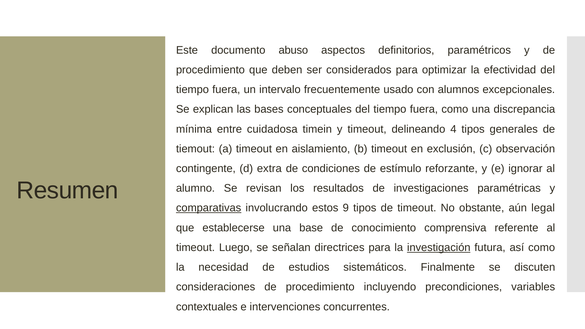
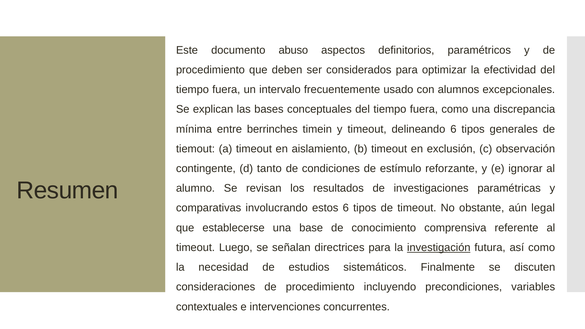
cuidadosa: cuidadosa -> berrinches
delineando 4: 4 -> 6
extra: extra -> tanto
comparativas underline: present -> none
estos 9: 9 -> 6
